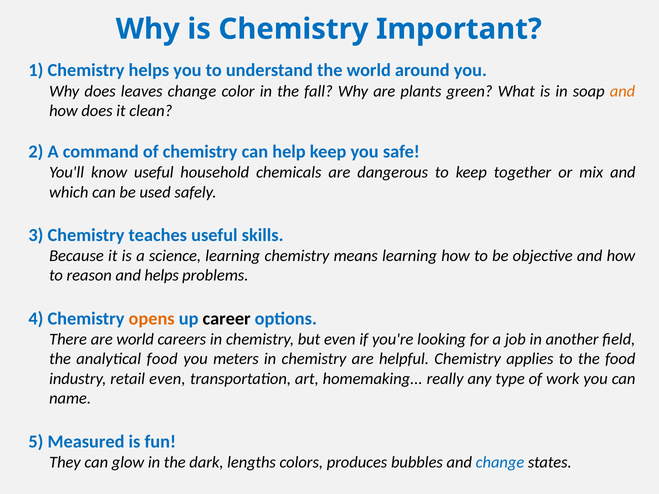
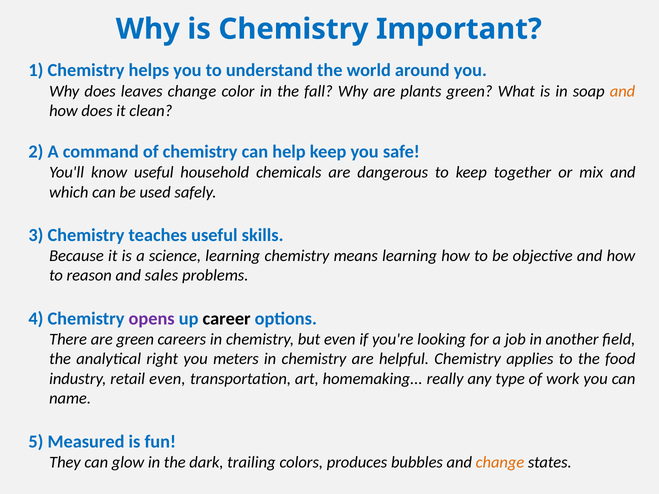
and helps: helps -> sales
opens colour: orange -> purple
are world: world -> green
analytical food: food -> right
lengths: lengths -> trailing
change at (500, 462) colour: blue -> orange
